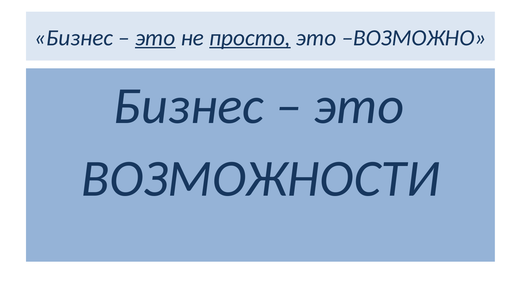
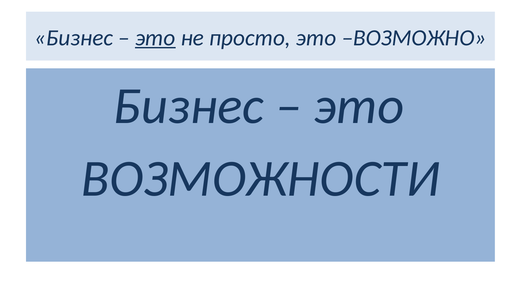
просто underline: present -> none
